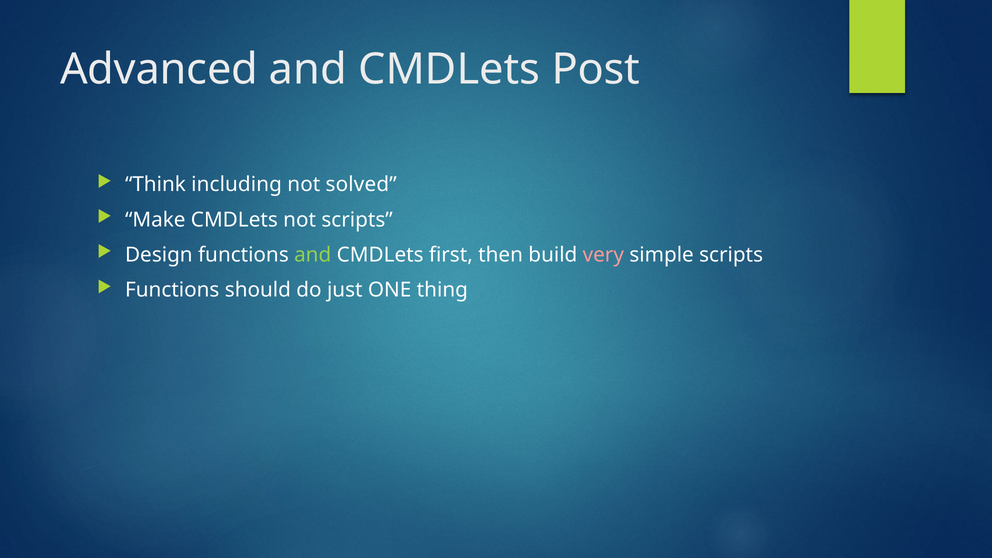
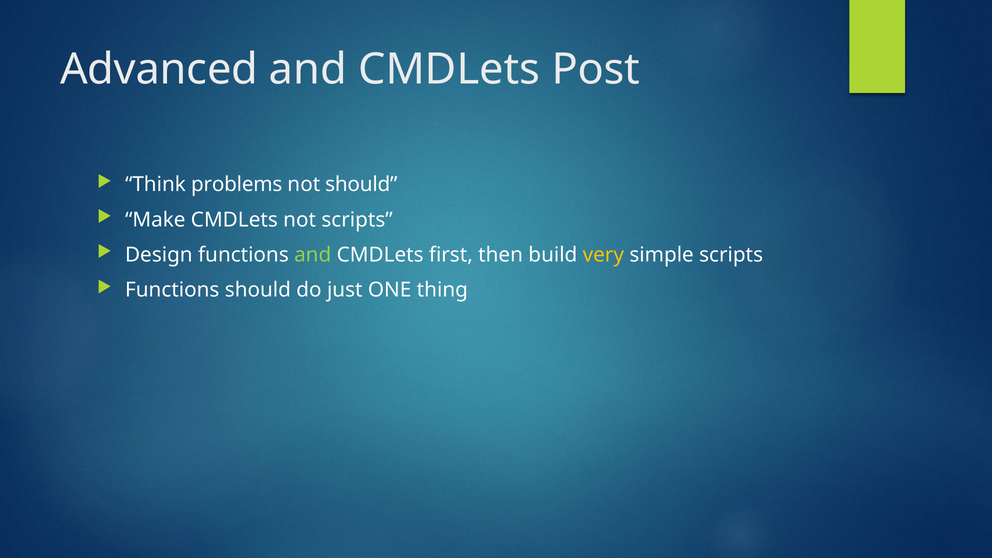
including: including -> problems
not solved: solved -> should
very colour: pink -> yellow
